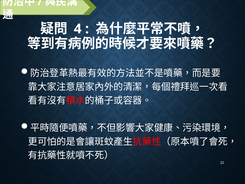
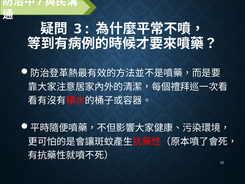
4: 4 -> 3
